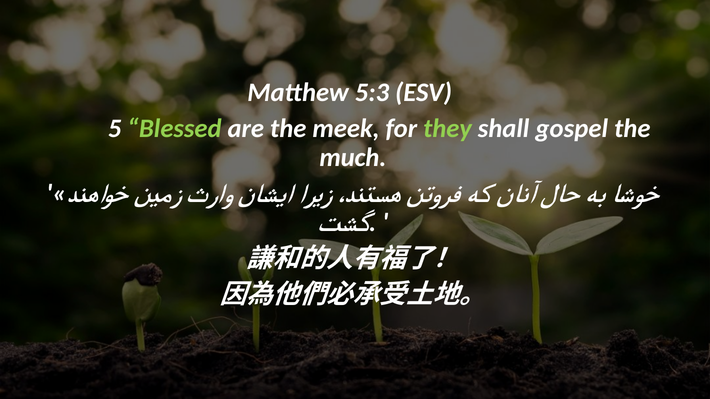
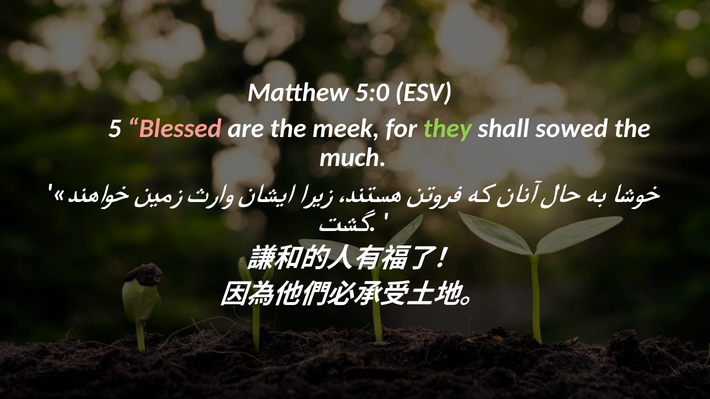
5:3: 5:3 -> 5:0
Blessed colour: light green -> pink
gospel: gospel -> sowed
